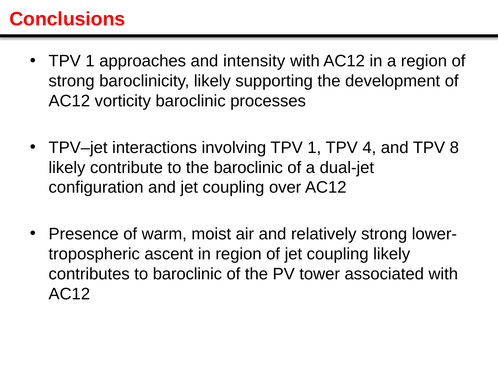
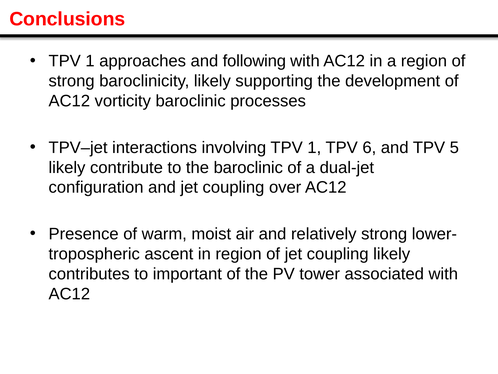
intensity: intensity -> following
4: 4 -> 6
8: 8 -> 5
to baroclinic: baroclinic -> important
